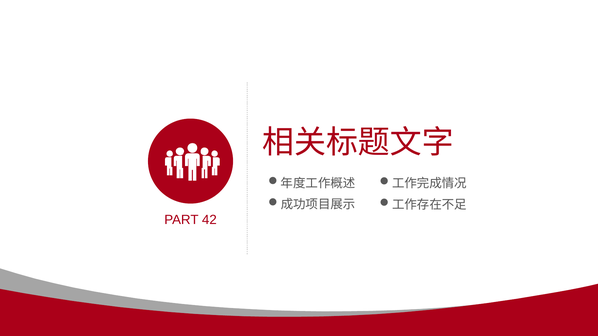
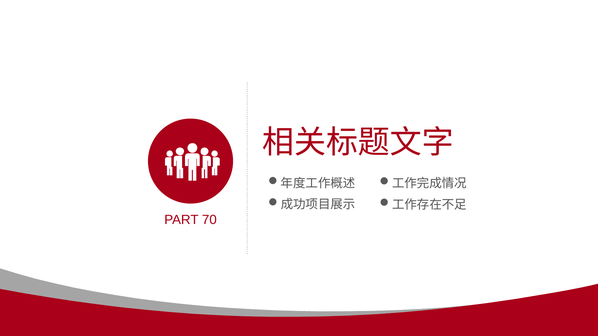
42: 42 -> 70
